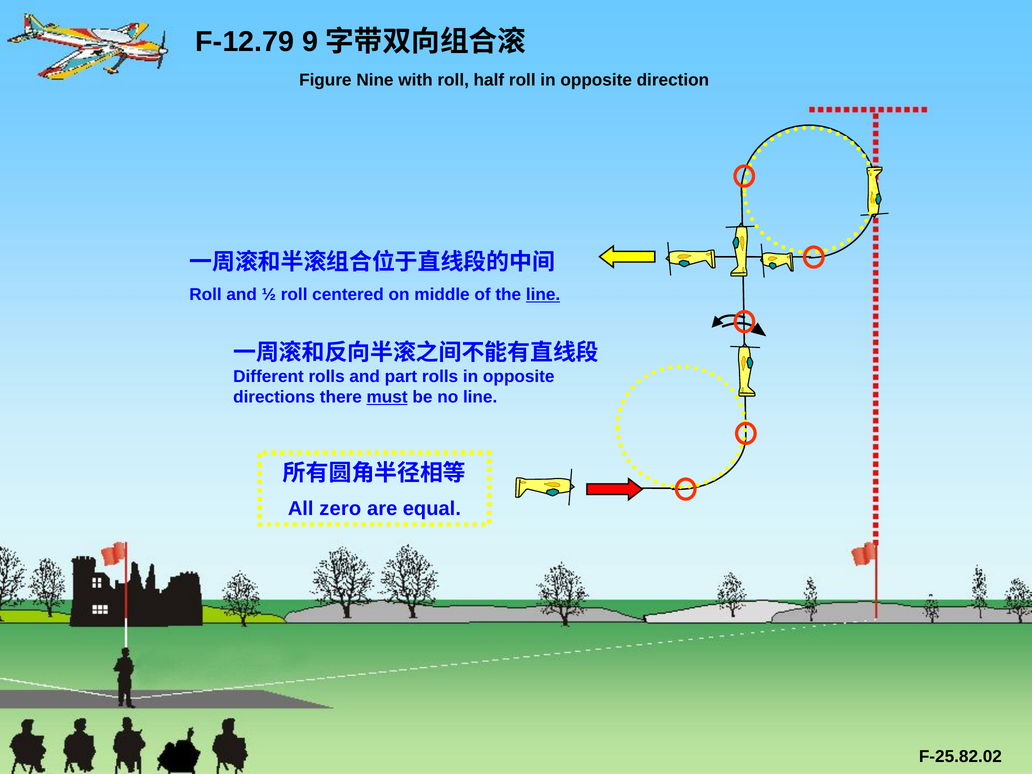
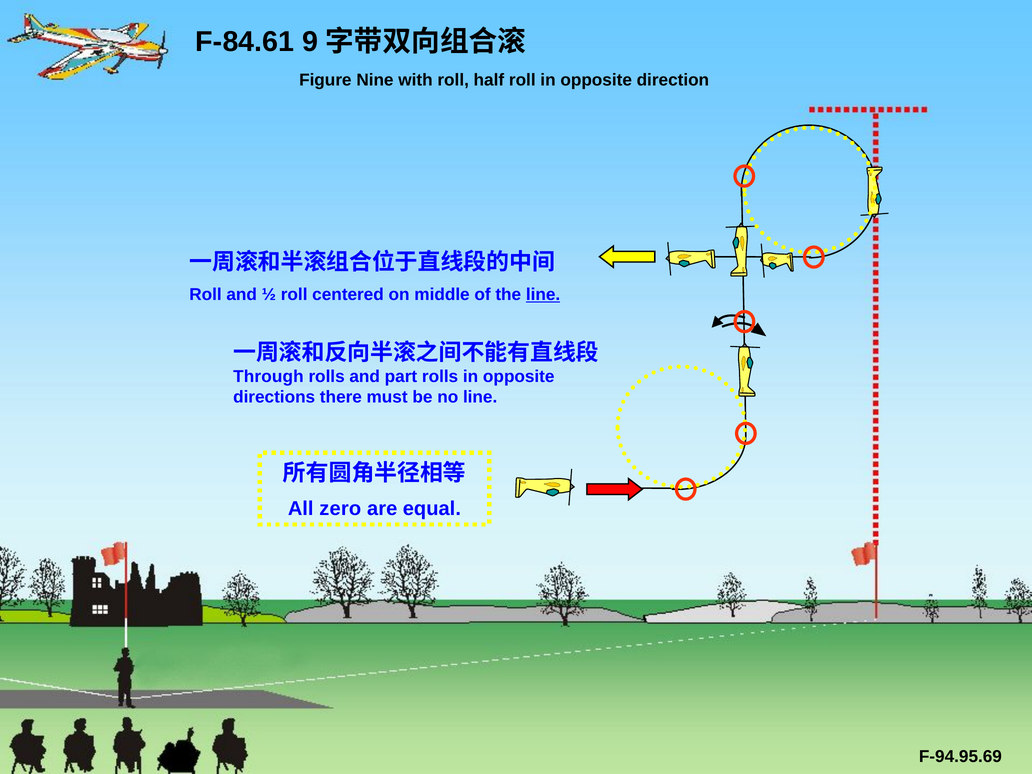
F-12.79: F-12.79 -> F-84.61
Different: Different -> Through
must underline: present -> none
F-25.82.02: F-25.82.02 -> F-94.95.69
